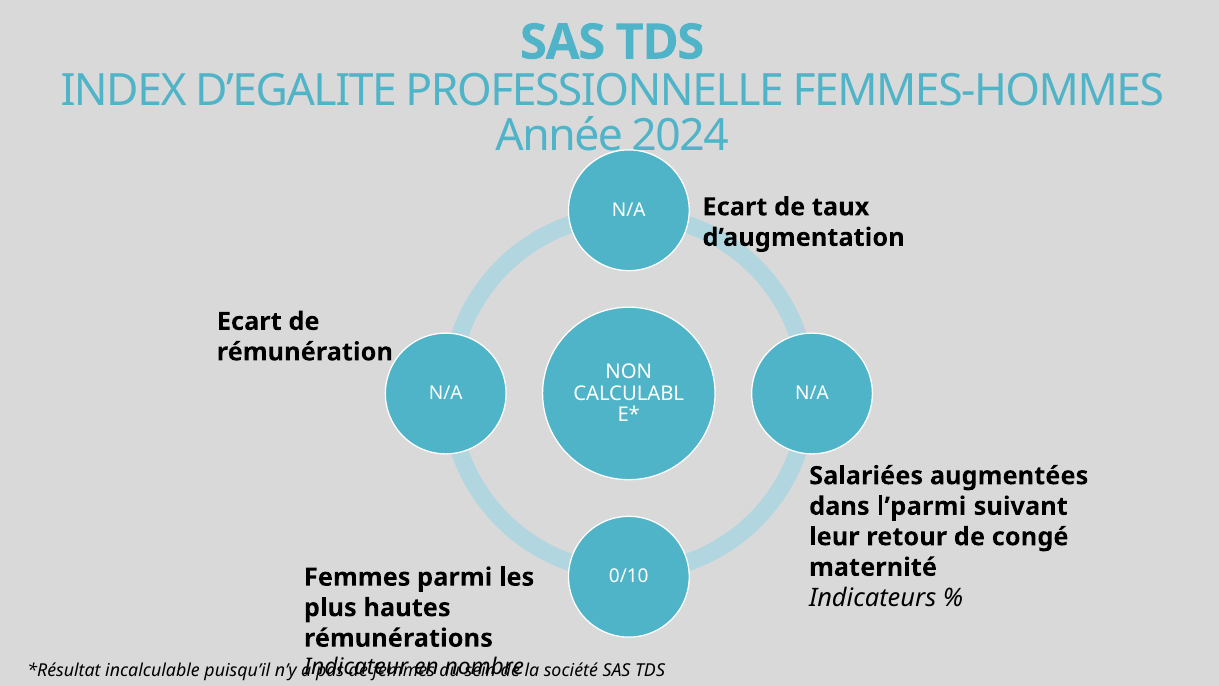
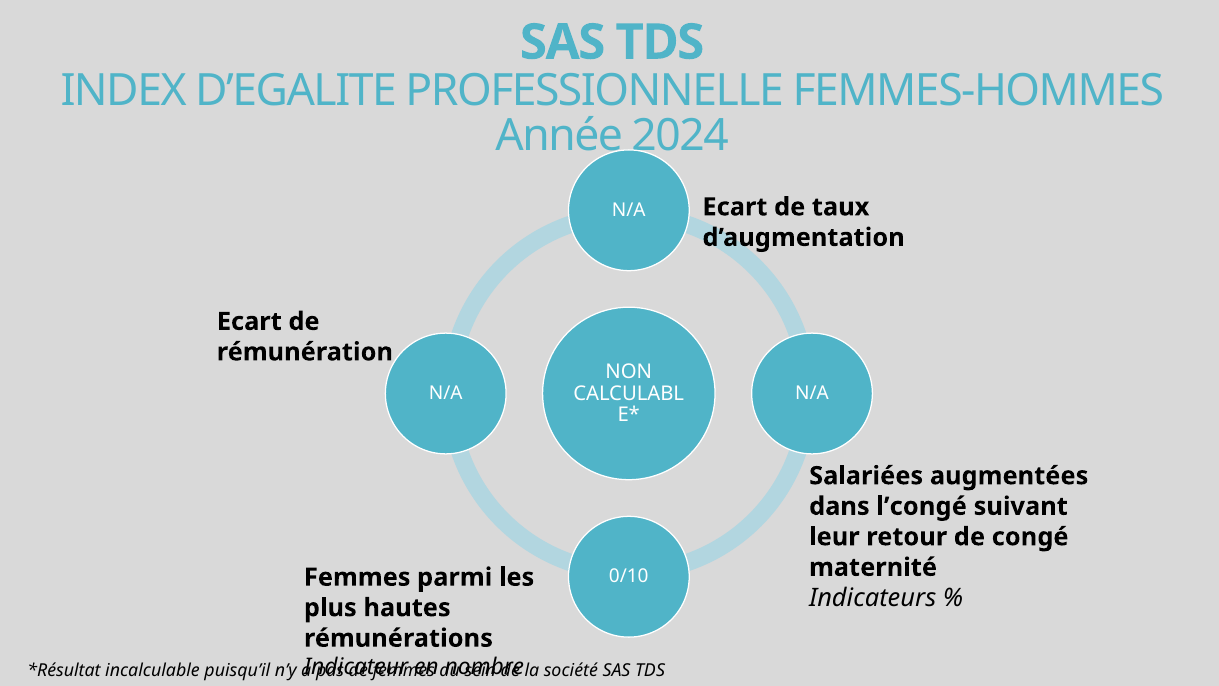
l’parmi: l’parmi -> l’congé
